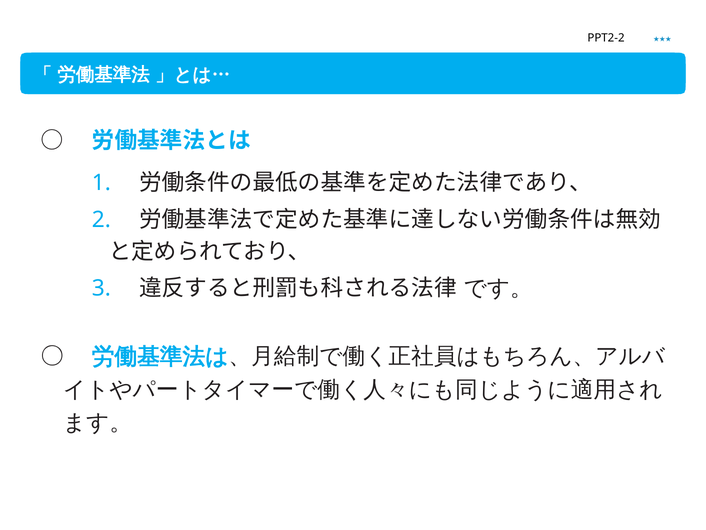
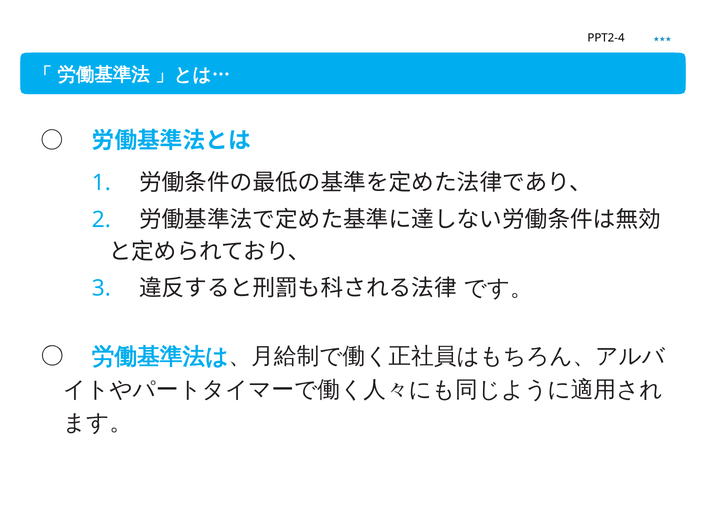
PPT2-2: PPT2-2 -> PPT2-4
